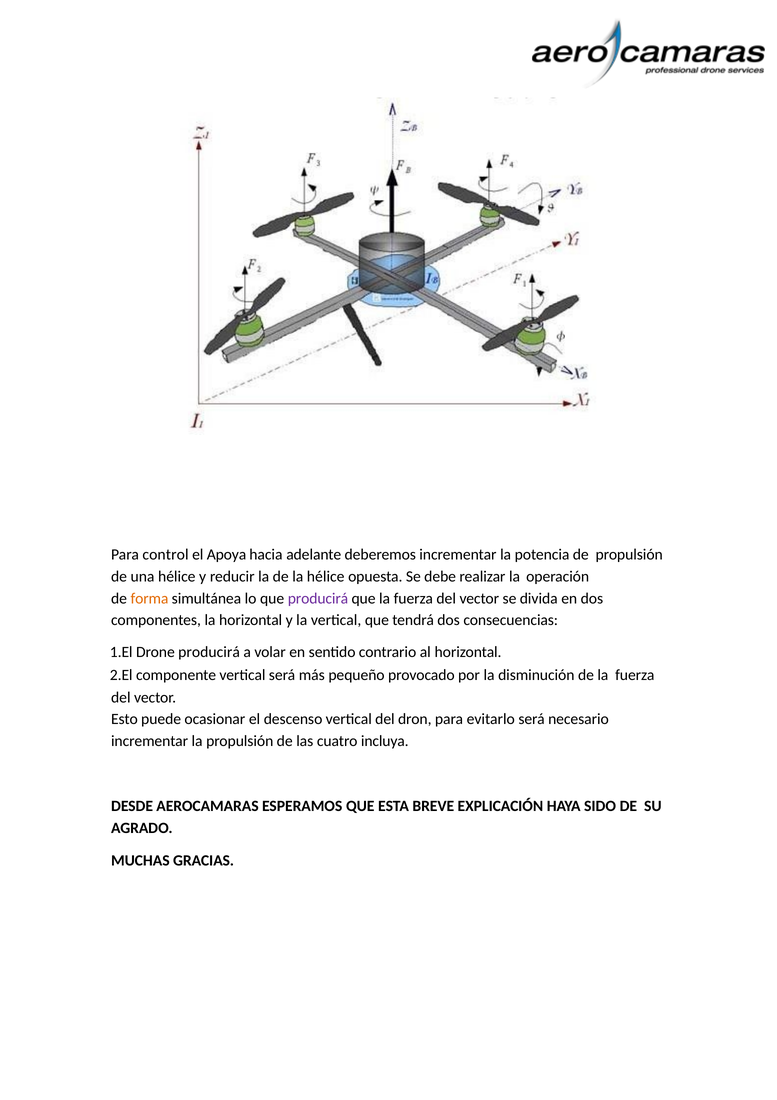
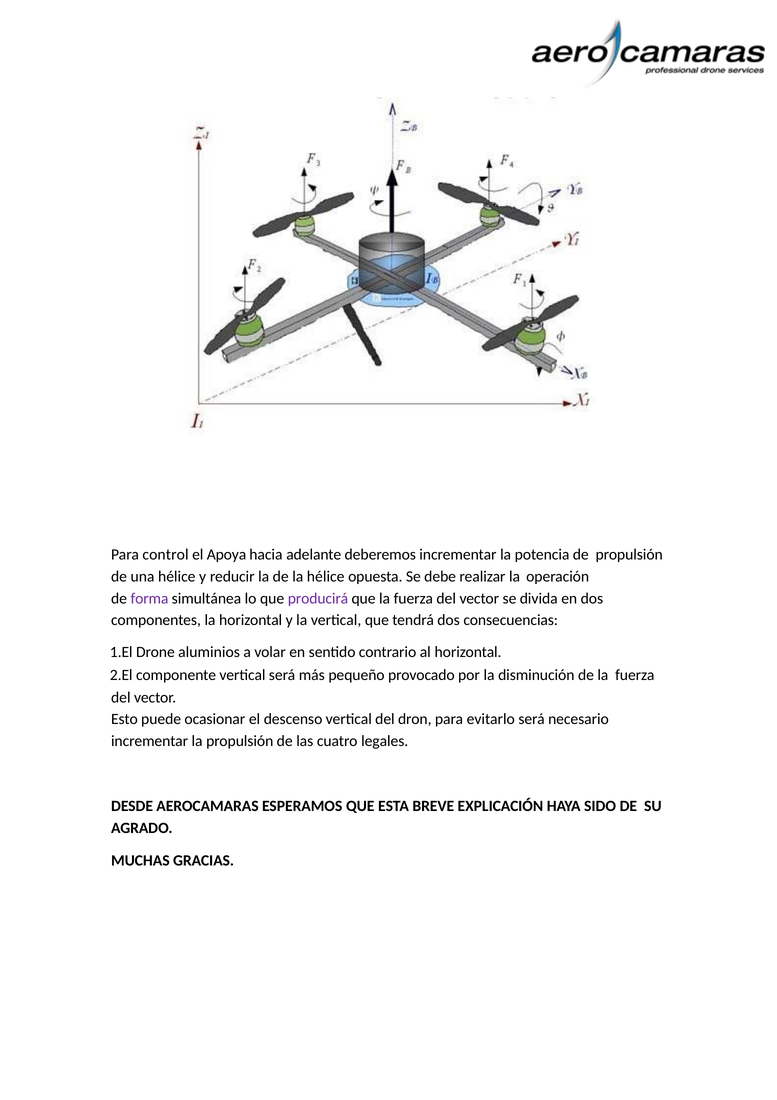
forma colour: orange -> purple
Drone producirá: producirá -> aluminios
incluya: incluya -> legales
